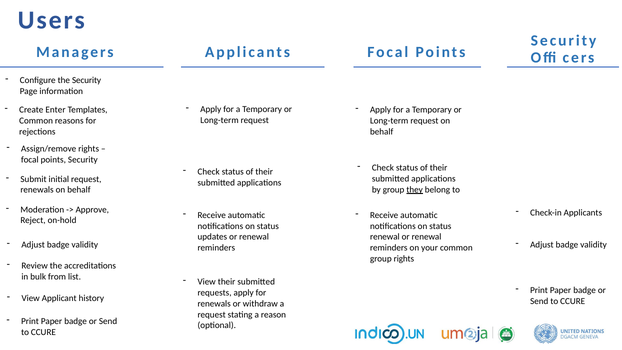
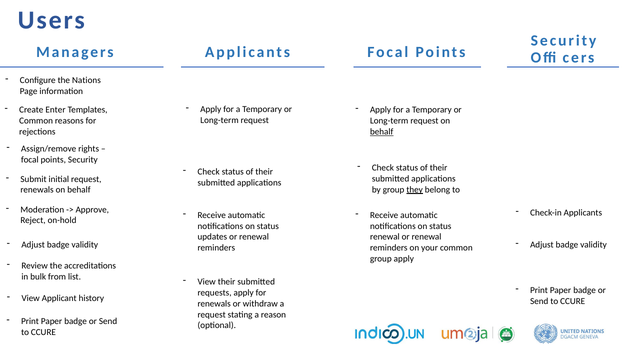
the Security: Security -> Nations
behalf at (382, 132) underline: none -> present
group rights: rights -> apply
